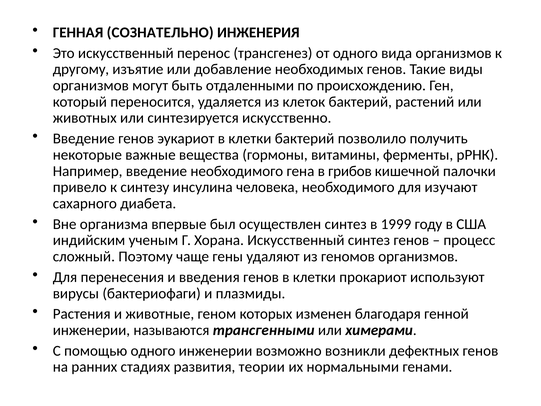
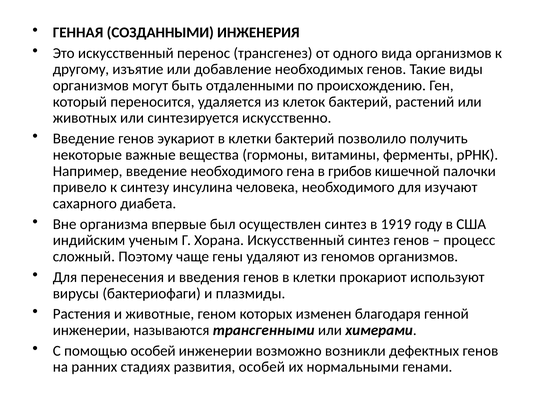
СОЗНАТЕЛЬНО: СОЗНАТЕЛЬНО -> СОЗДАННЫМИ
1999: 1999 -> 1919
помощью одного: одного -> особей
развития теории: теории -> особей
